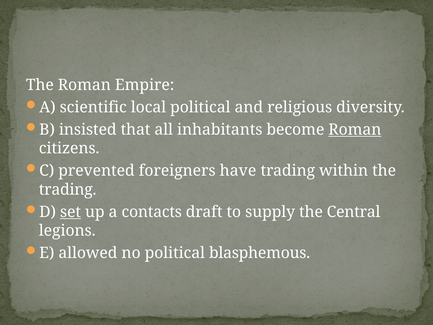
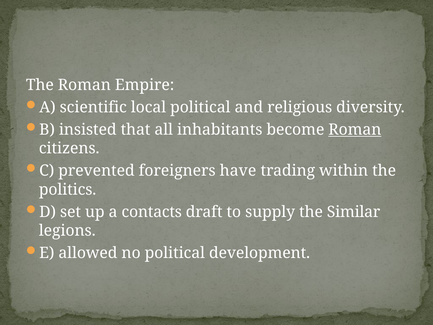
trading at (68, 189): trading -> politics
set underline: present -> none
Central: Central -> Similar
blasphemous: blasphemous -> development
